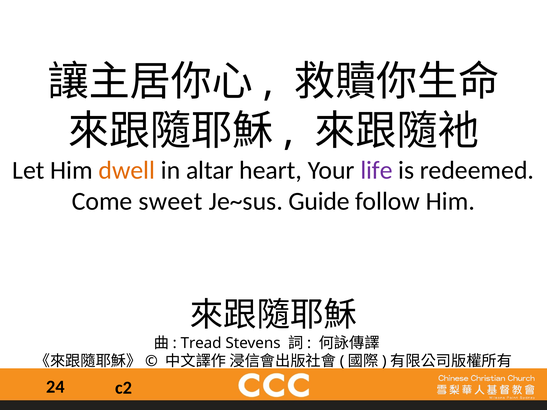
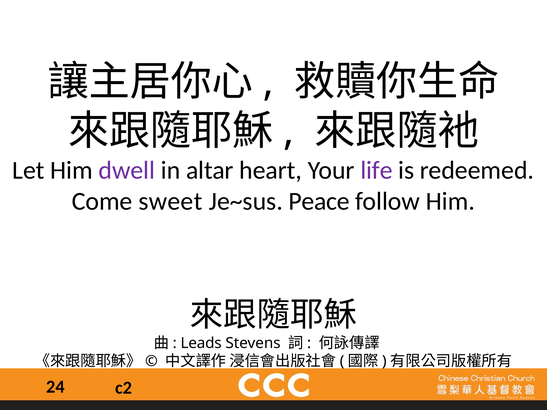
dwell colour: orange -> purple
Guide: Guide -> Peace
Tread: Tread -> Leads
